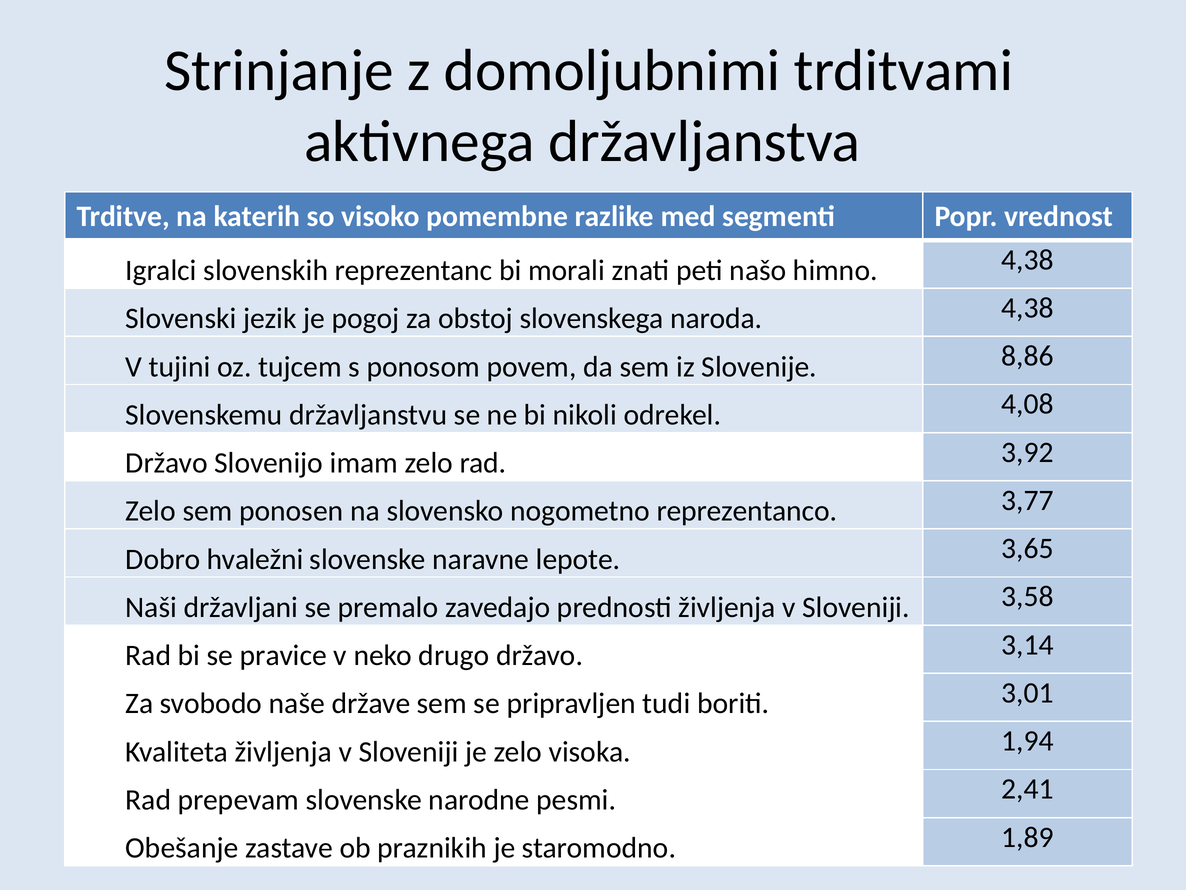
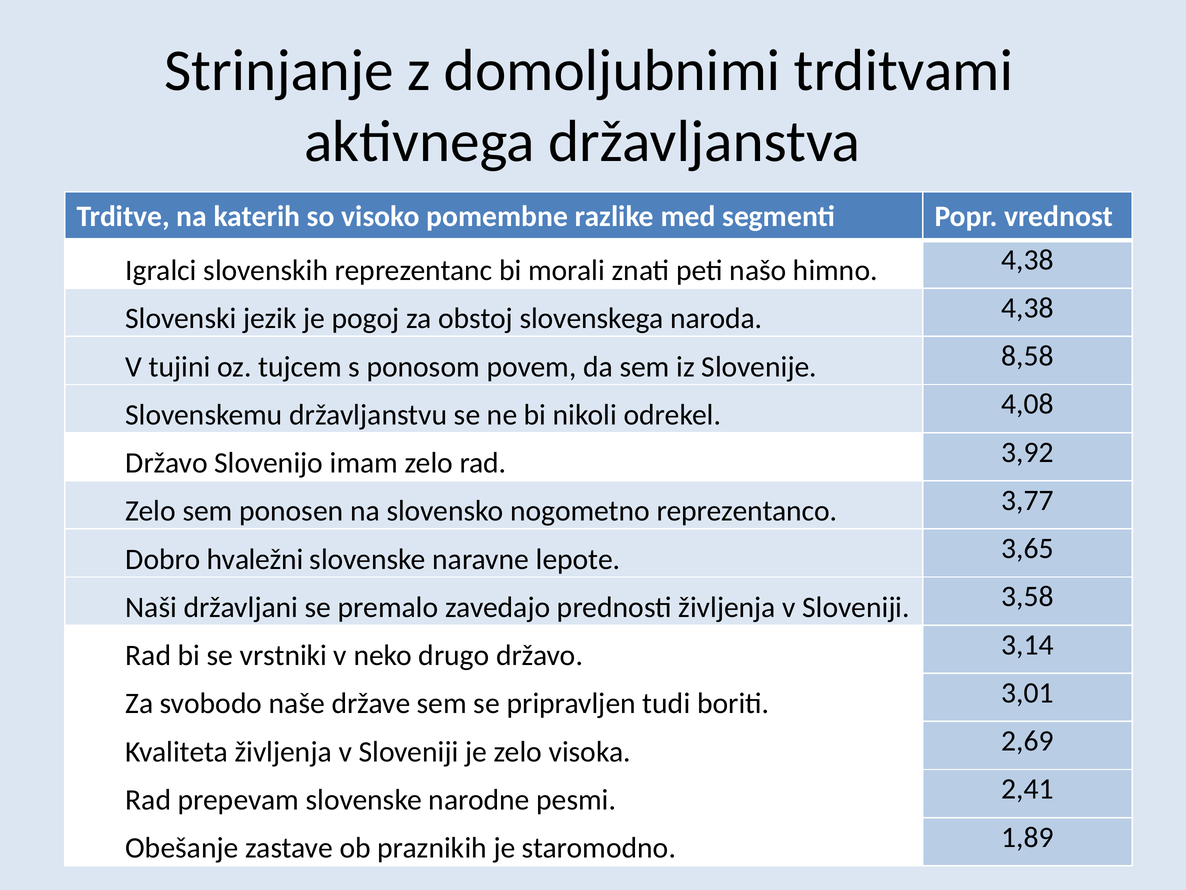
8,86: 8,86 -> 8,58
pravice: pravice -> vrstniki
1,94: 1,94 -> 2,69
